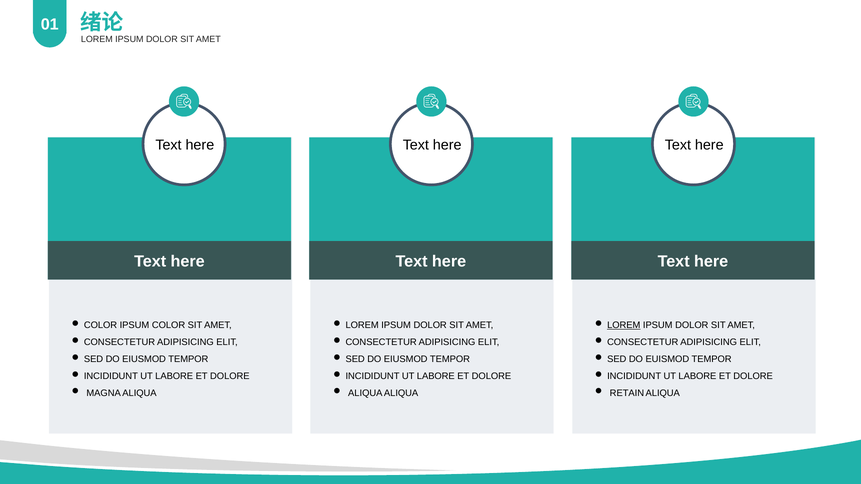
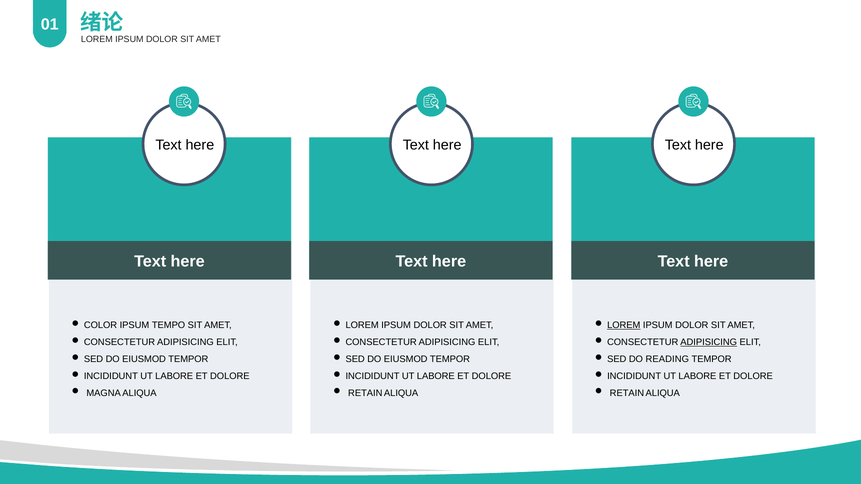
IPSUM COLOR: COLOR -> TEMPO
ADIPISICING at (709, 342) underline: none -> present
EUISMOD: EUISMOD -> READING
ALIQUA at (365, 393): ALIQUA -> RETAIN
